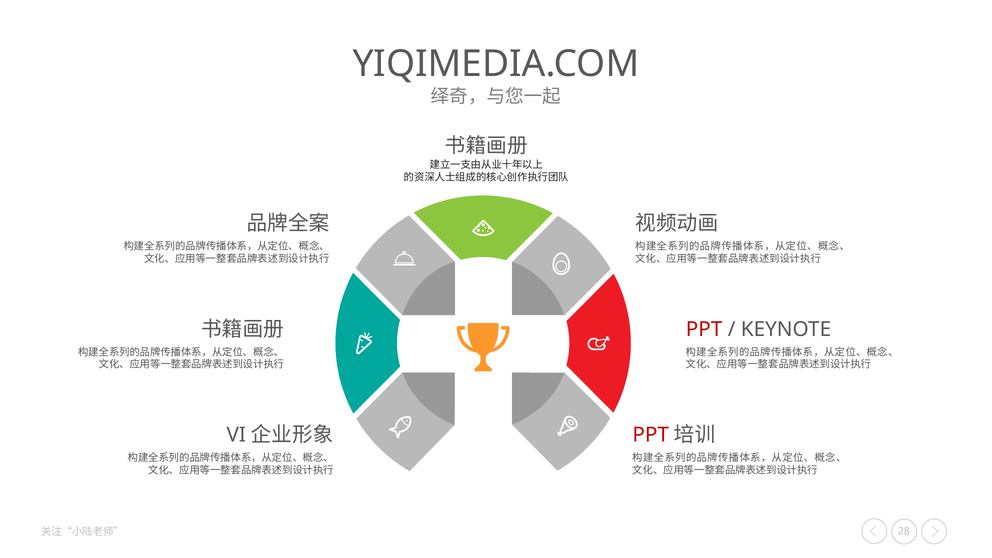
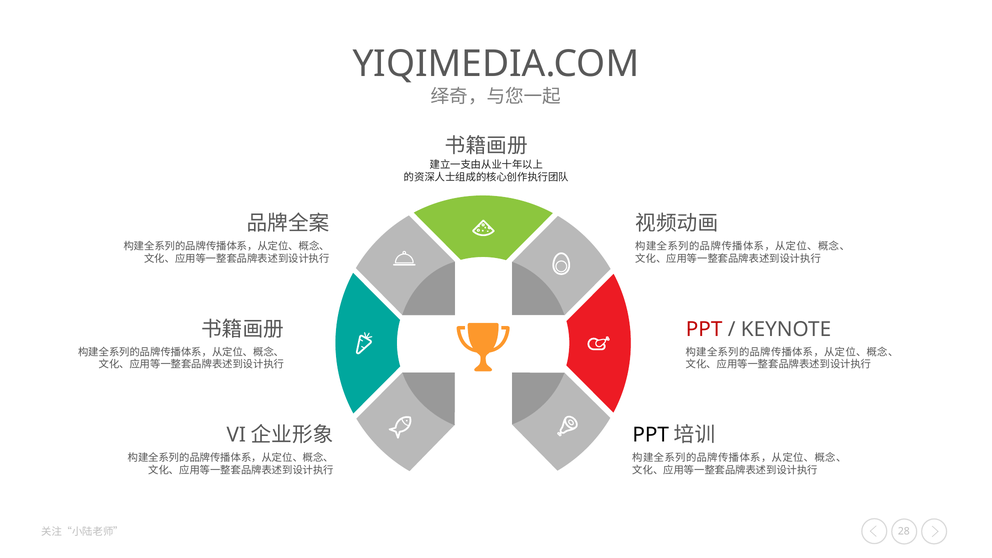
PPT at (651, 435) colour: red -> black
